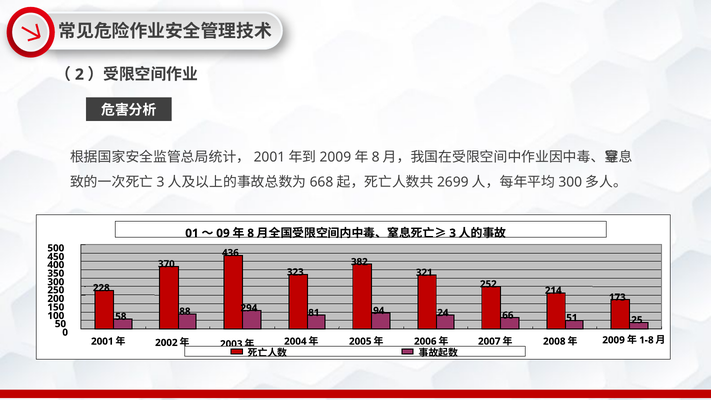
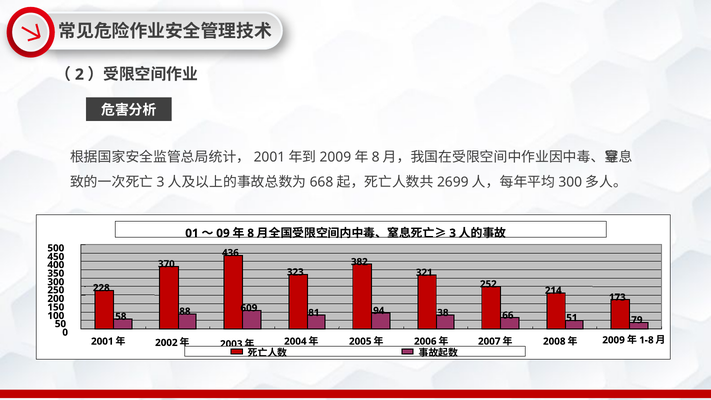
294: 294 -> 609
24: 24 -> 38
25: 25 -> 79
